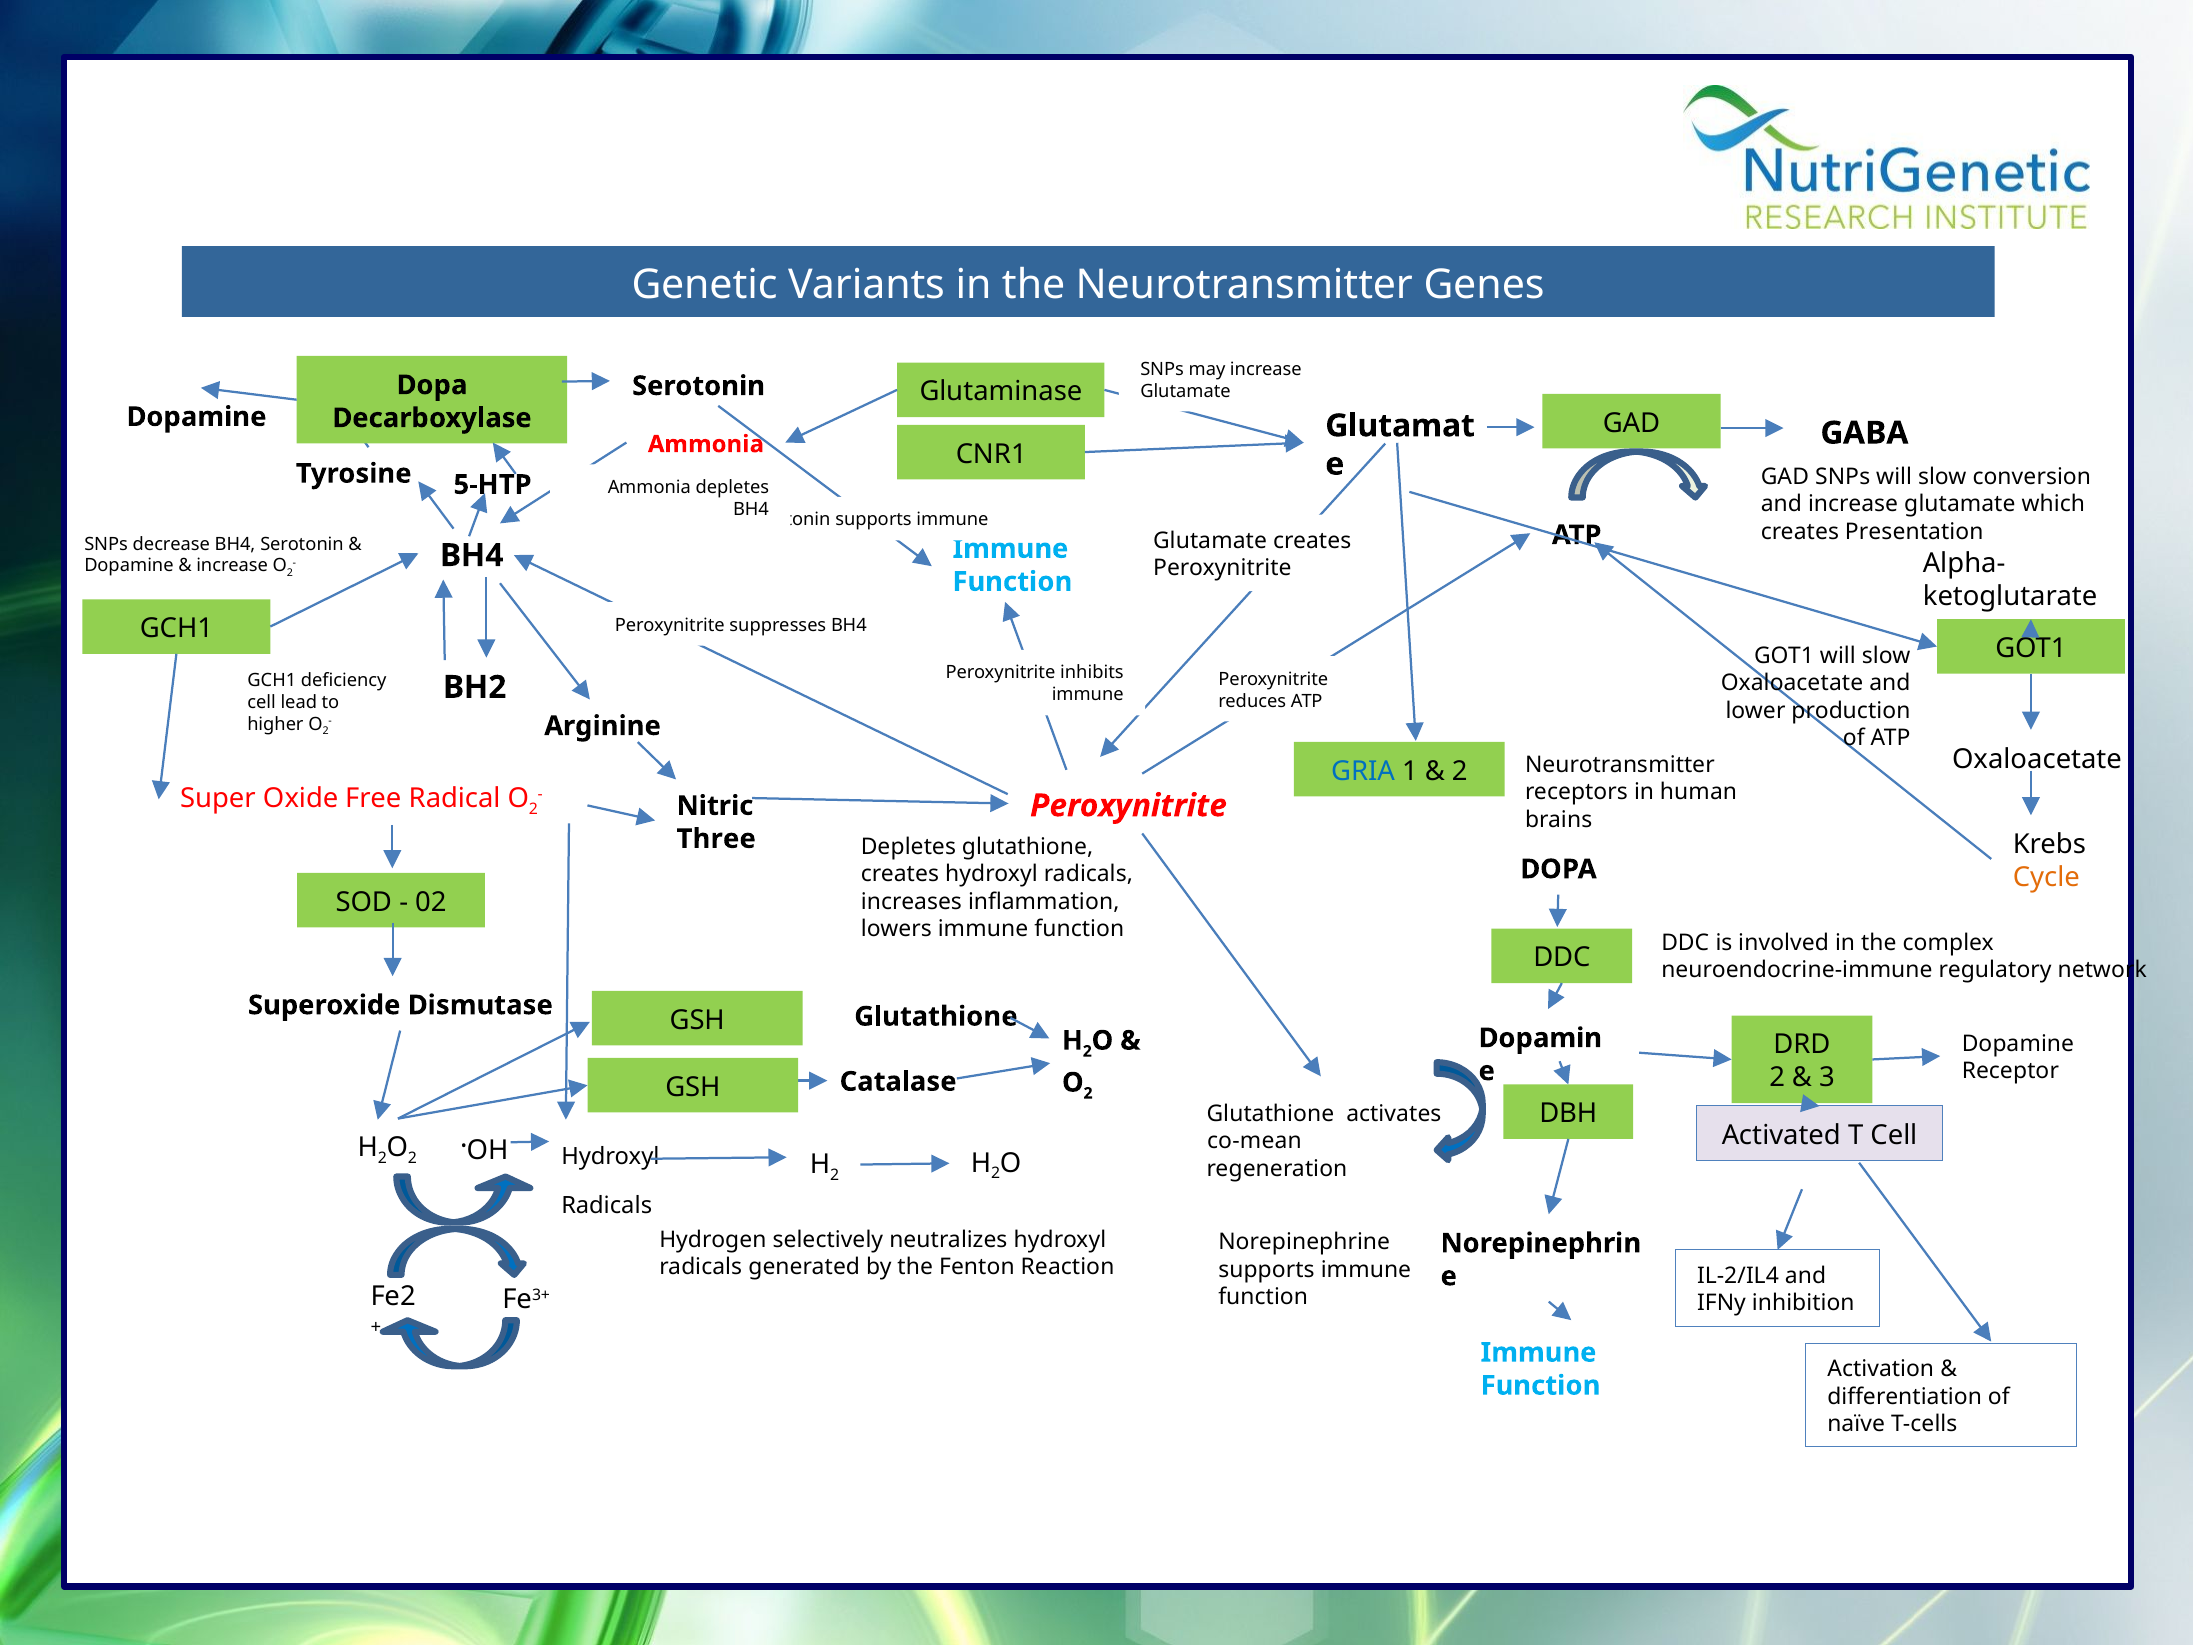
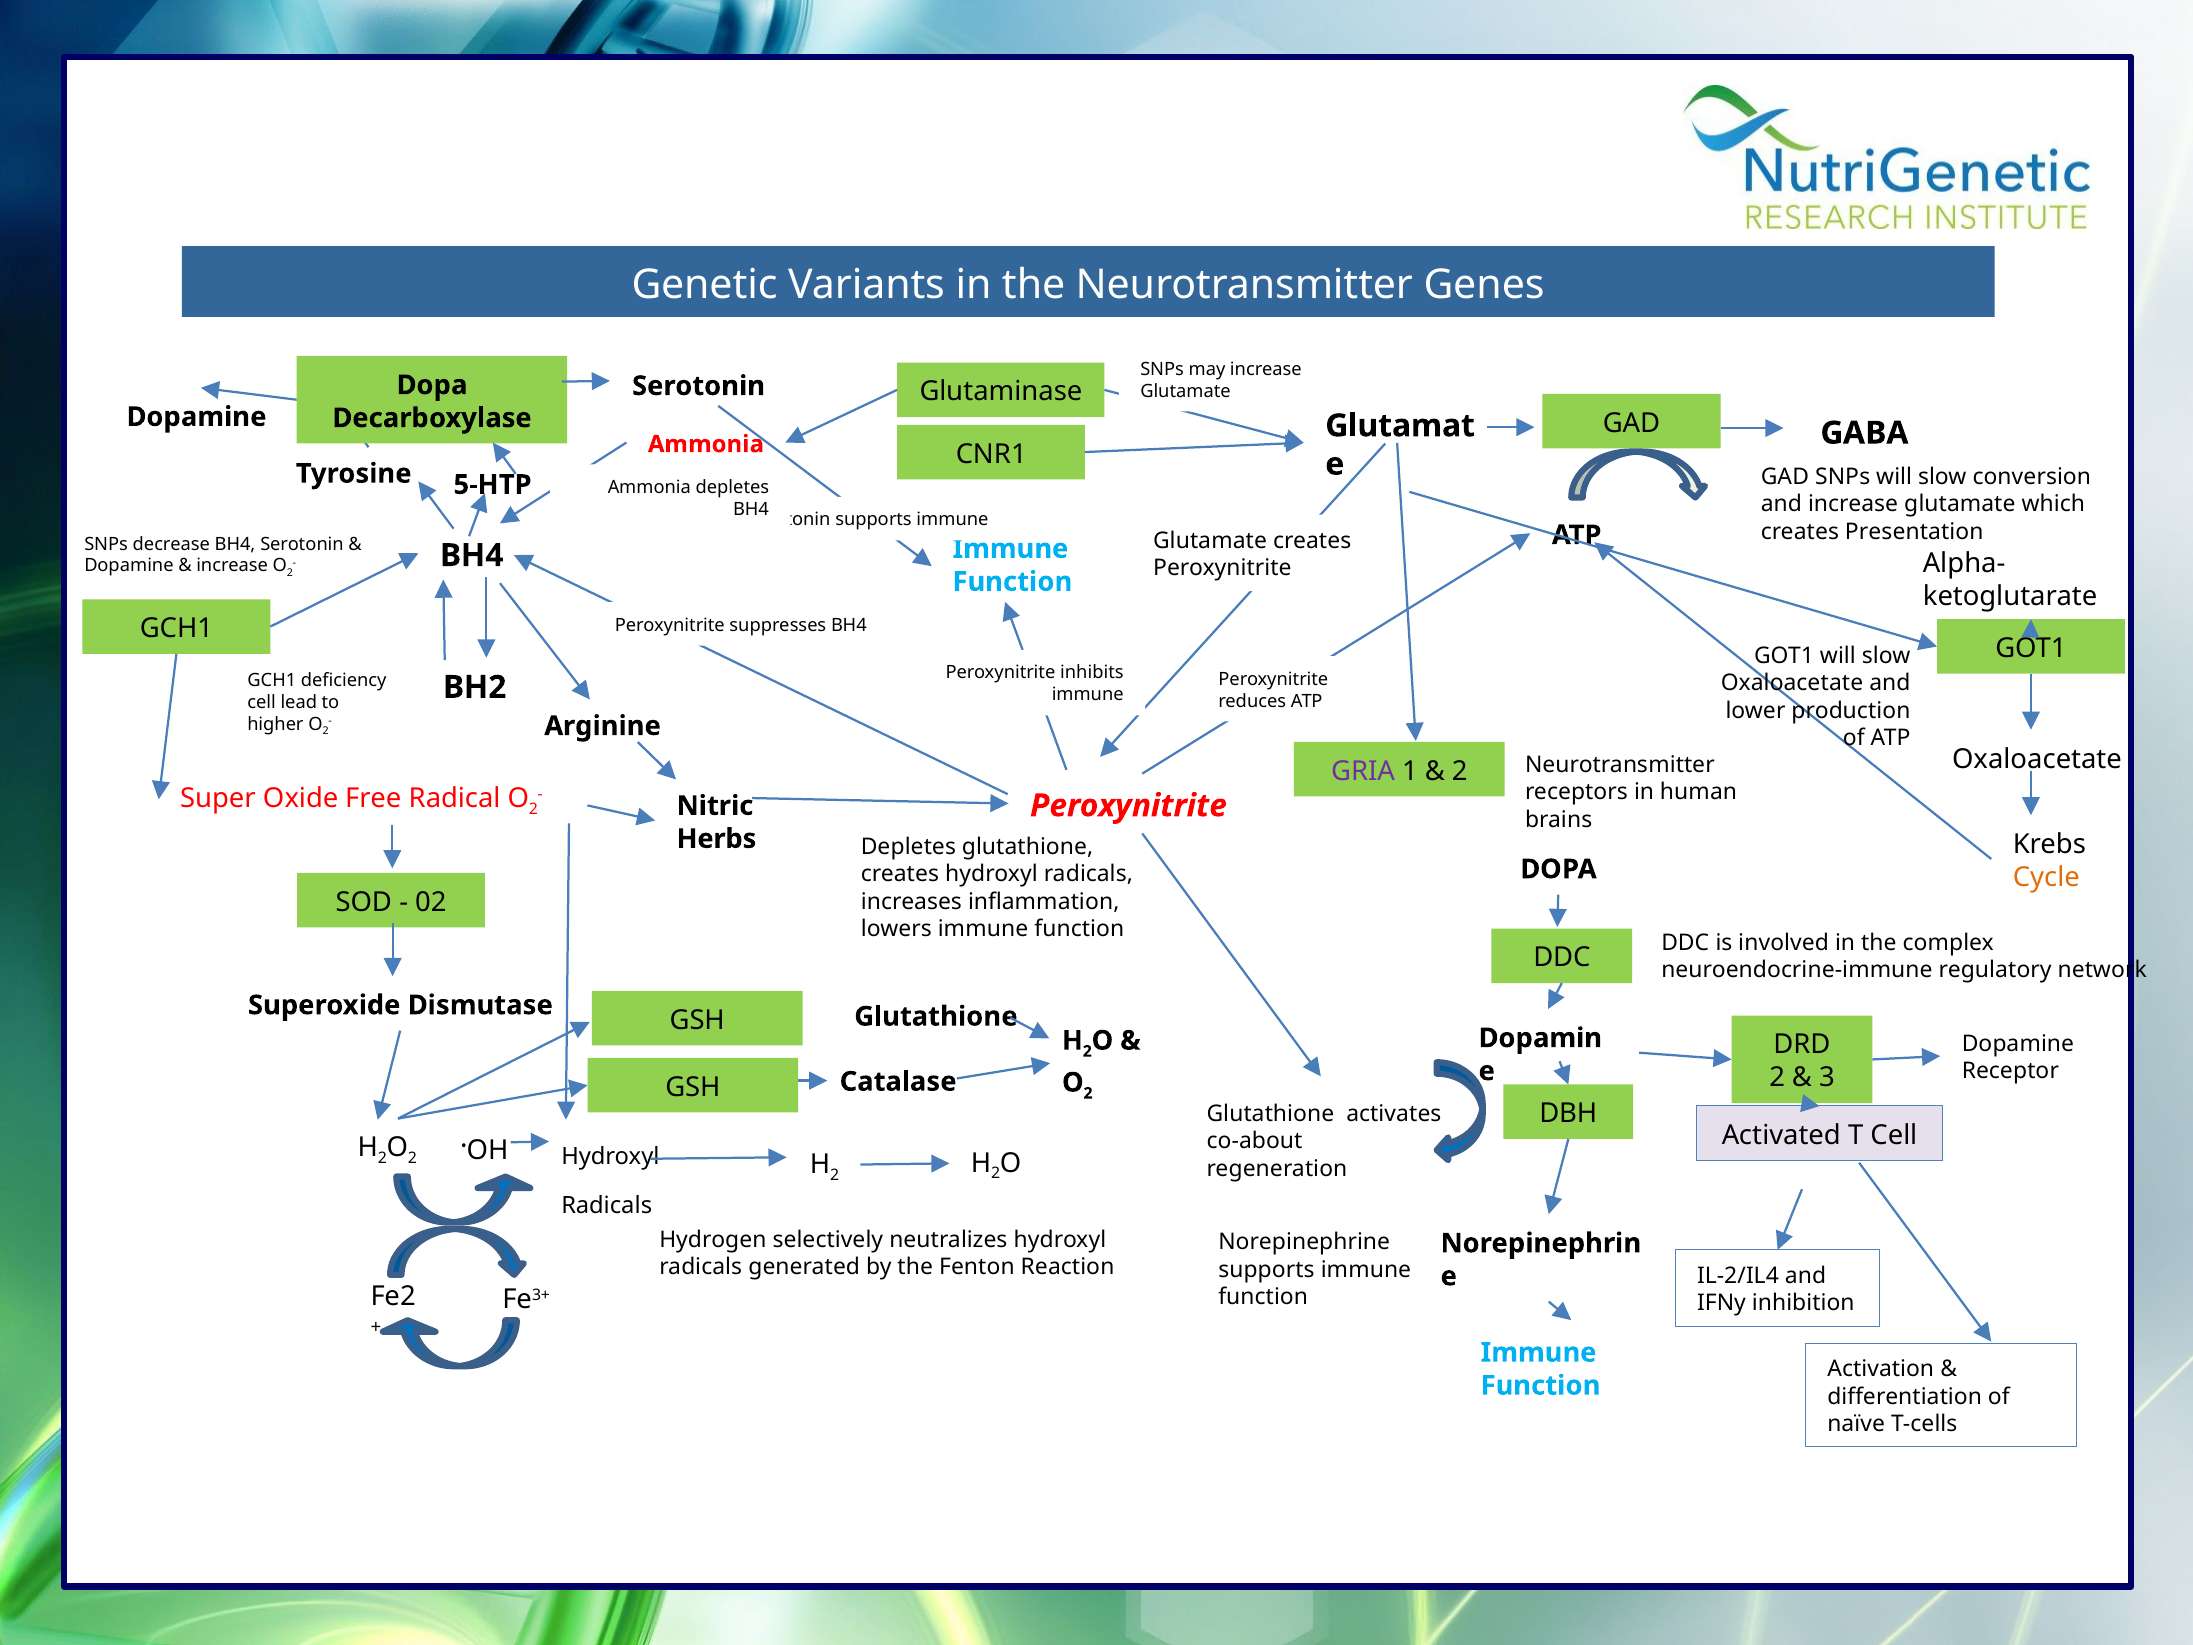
GRIA colour: blue -> purple
Three: Three -> Herbs
co-mean: co-mean -> co-about
